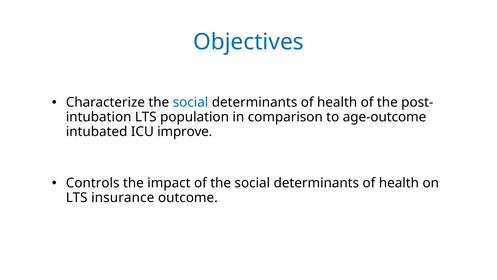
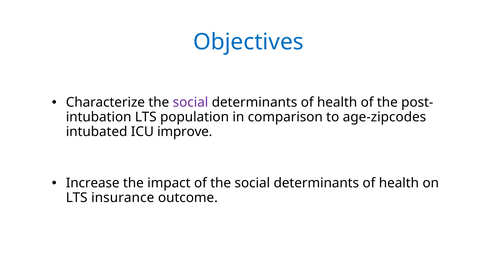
social at (191, 102) colour: blue -> purple
age-outcome: age-outcome -> age-zipcodes
Controls: Controls -> Increase
